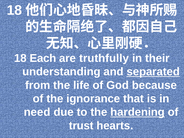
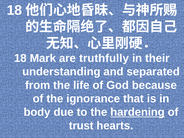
Each: Each -> Mark
separated underline: present -> none
need: need -> body
